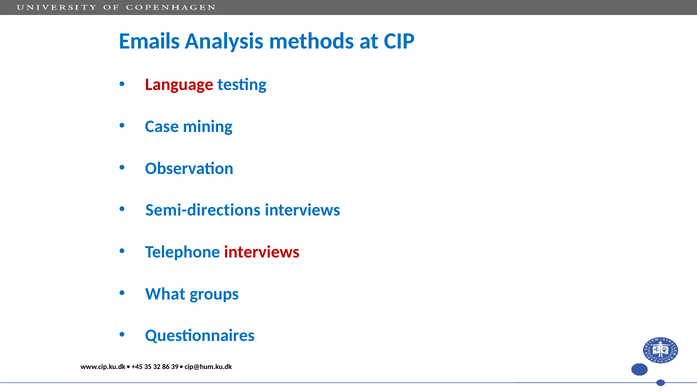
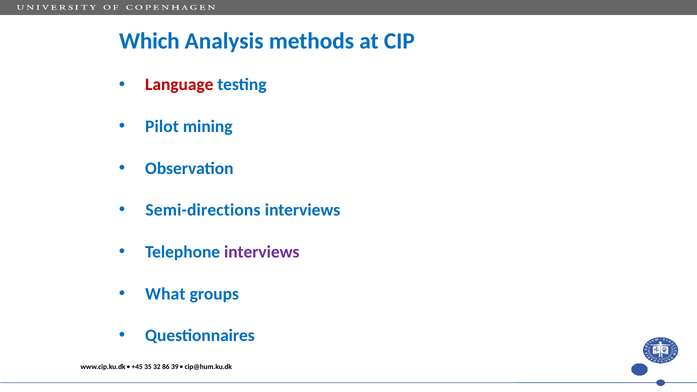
Emails: Emails -> Which
Case: Case -> Pilot
interviews at (262, 252) colour: red -> purple
